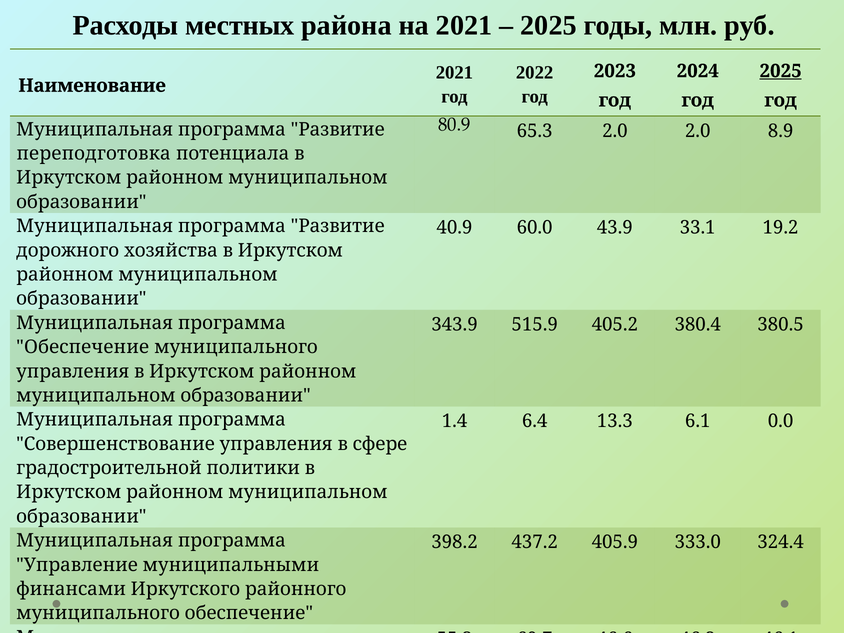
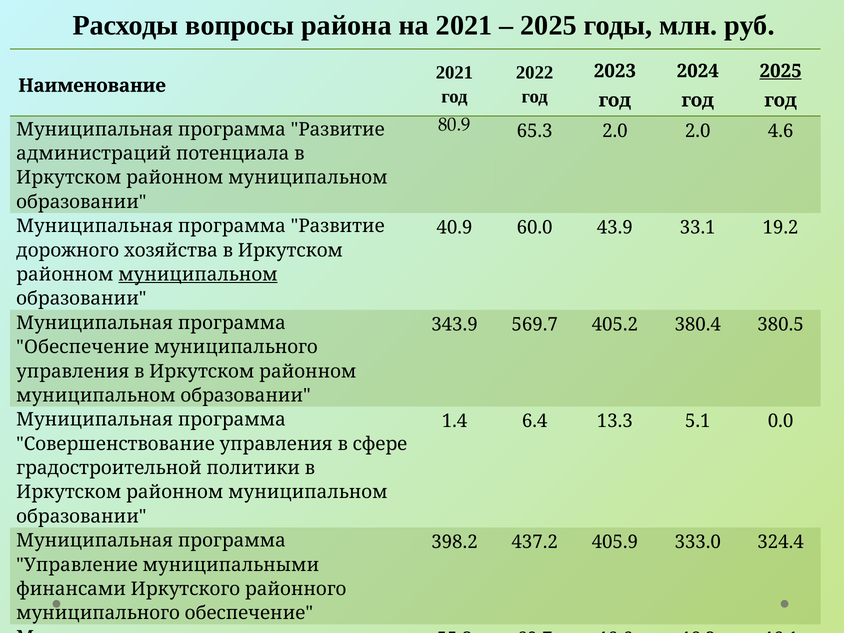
местных: местных -> вопросы
8.9: 8.9 -> 4.6
переподготовка: переподготовка -> администраций
муниципальном at (198, 275) underline: none -> present
515.9: 515.9 -> 569.7
6.1: 6.1 -> 5.1
